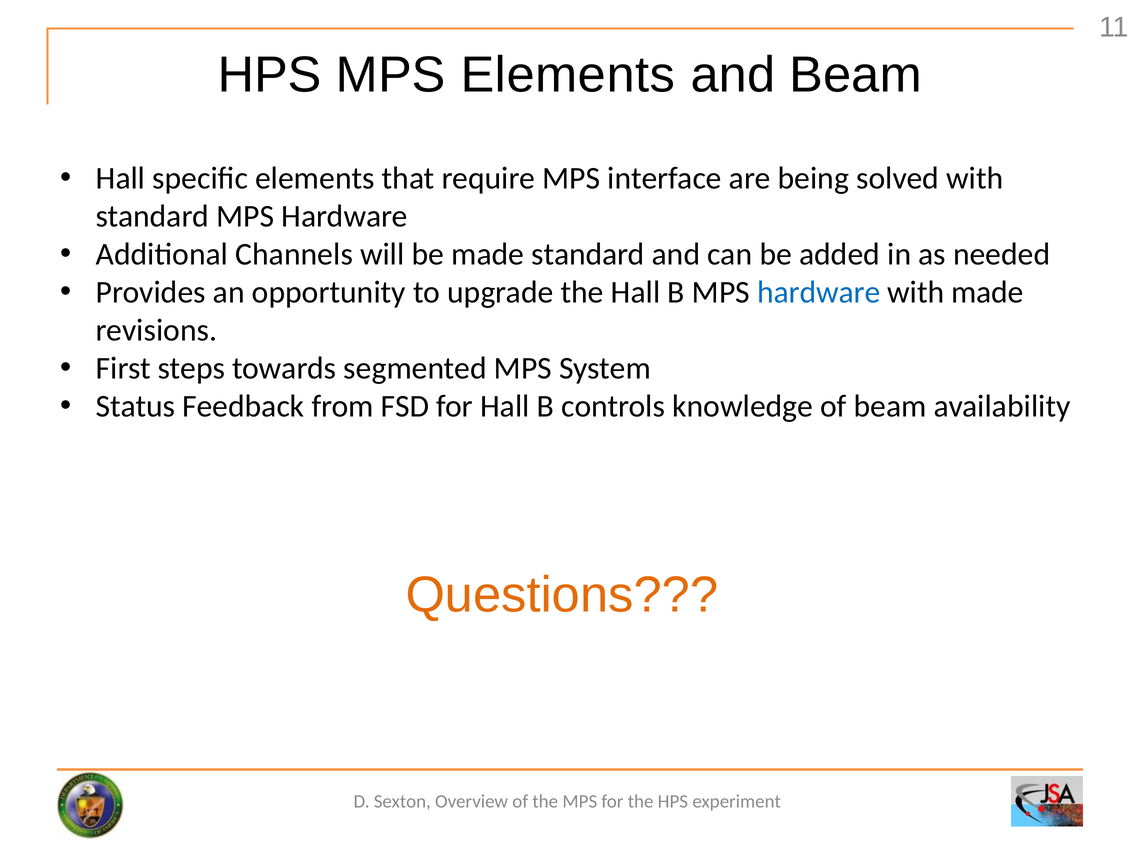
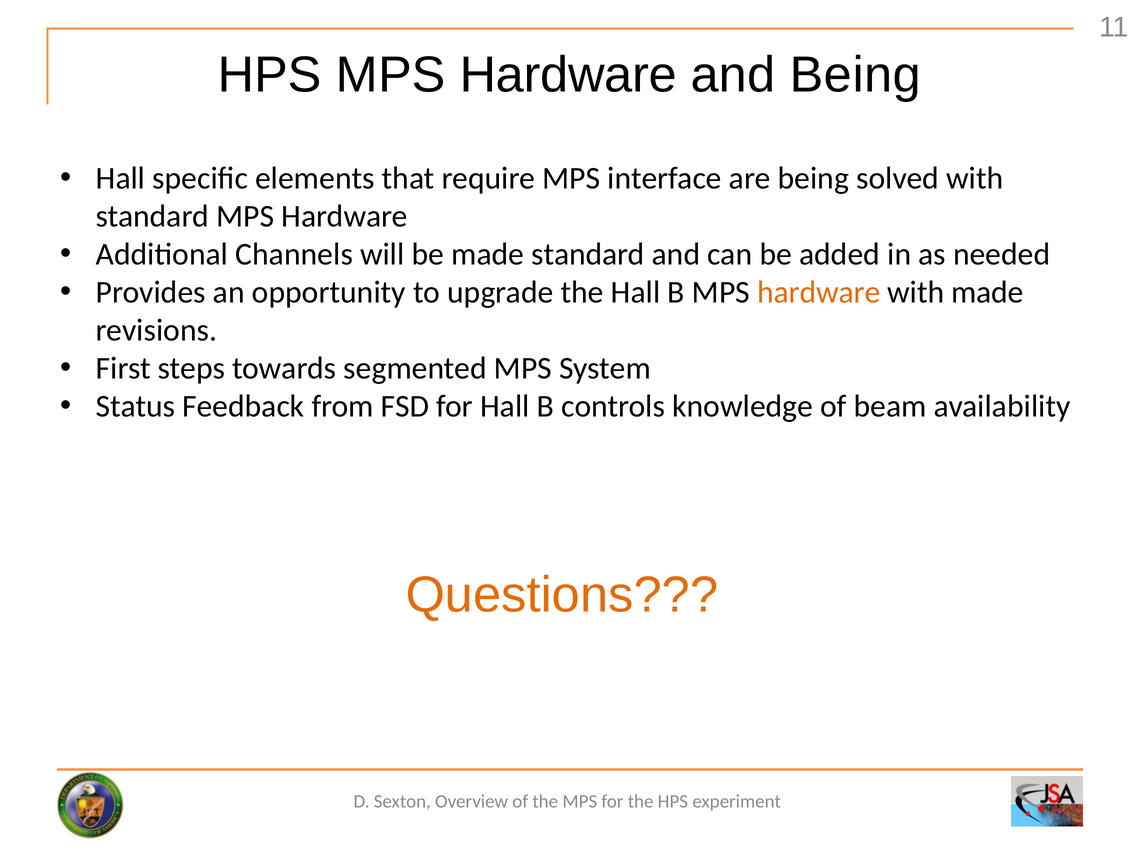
HPS MPS Elements: Elements -> Hardware
and Beam: Beam -> Being
hardware at (819, 292) colour: blue -> orange
